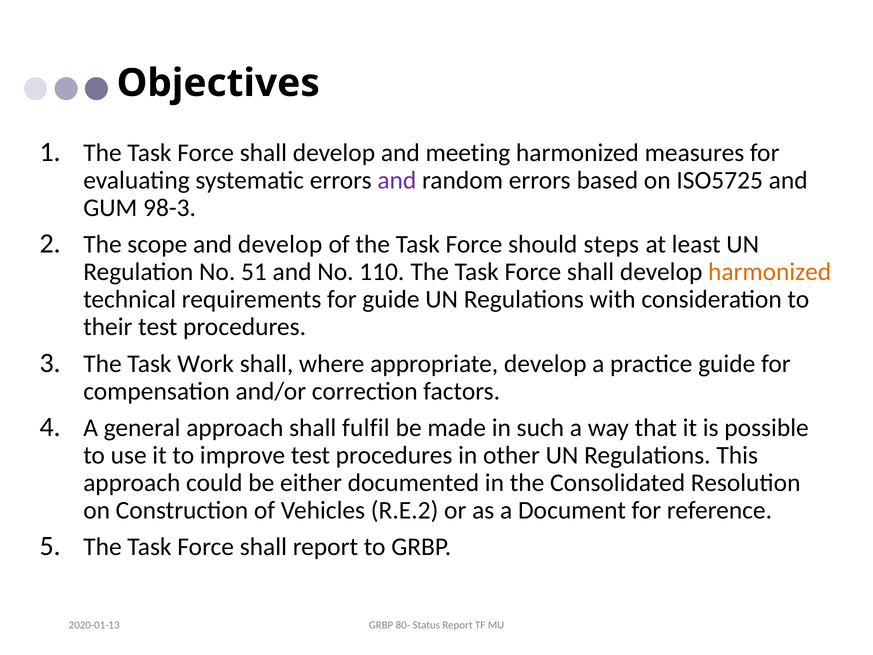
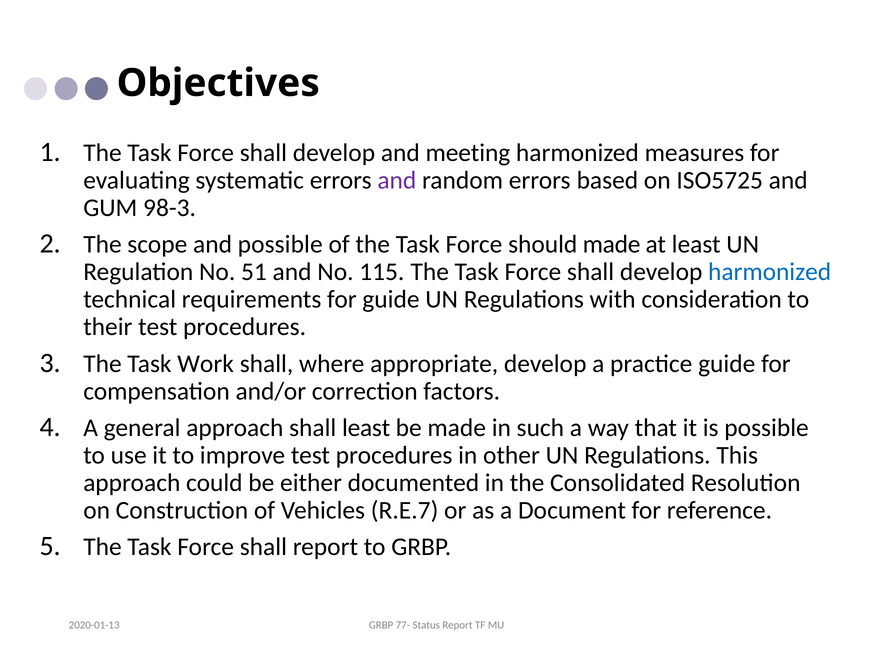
and develop: develop -> possible
should steps: steps -> made
110: 110 -> 115
harmonized at (770, 272) colour: orange -> blue
shall fulfil: fulfil -> least
R.E.2: R.E.2 -> R.E.7
80-: 80- -> 77-
